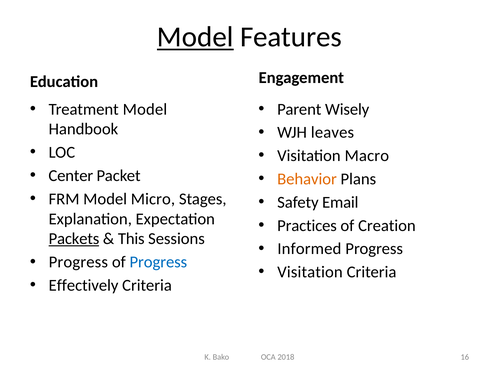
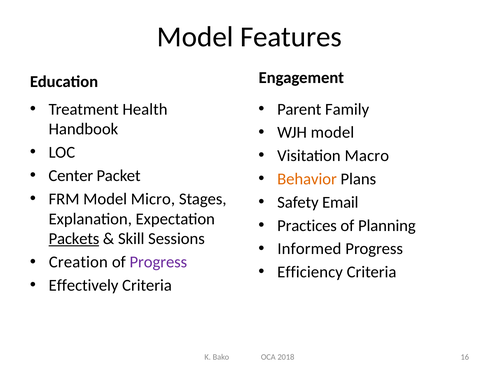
Model at (195, 37) underline: present -> none
Treatment Model: Model -> Health
Wisely: Wisely -> Family
WJH leaves: leaves -> model
Creation: Creation -> Planning
This: This -> Skill
Progress at (78, 262): Progress -> Creation
Progress at (158, 262) colour: blue -> purple
Visitation at (310, 272): Visitation -> Efficiency
